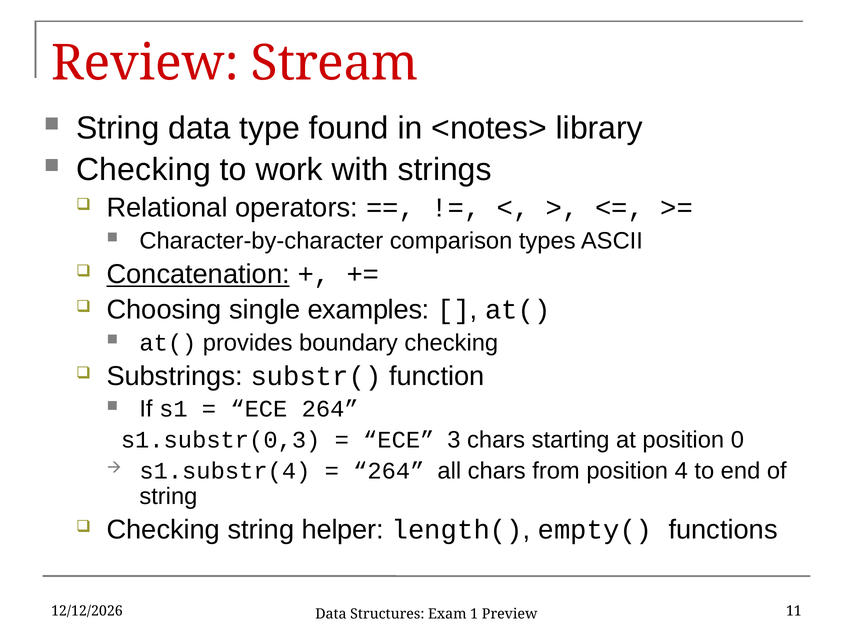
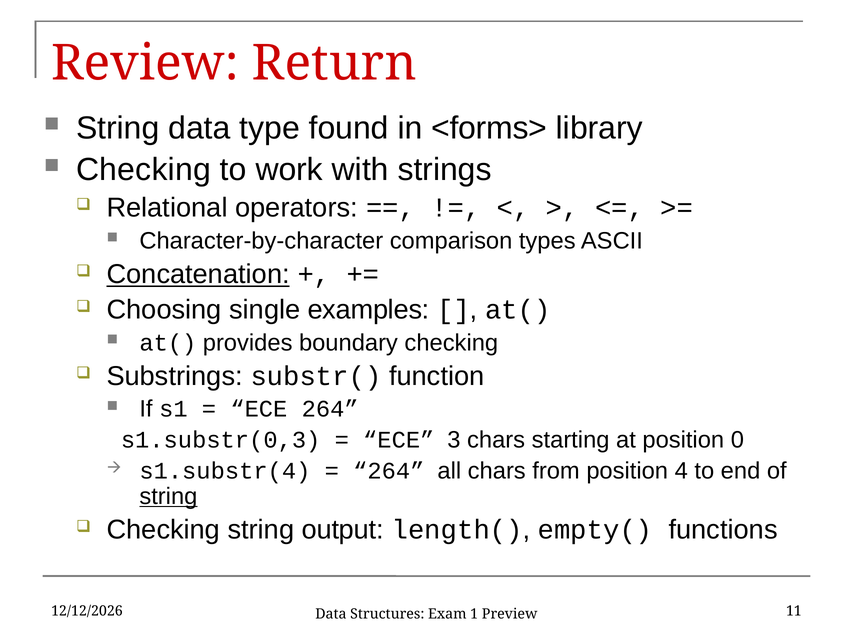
Stream: Stream -> Return
<notes>: <notes> -> <forms>
string at (168, 496) underline: none -> present
helper: helper -> output
